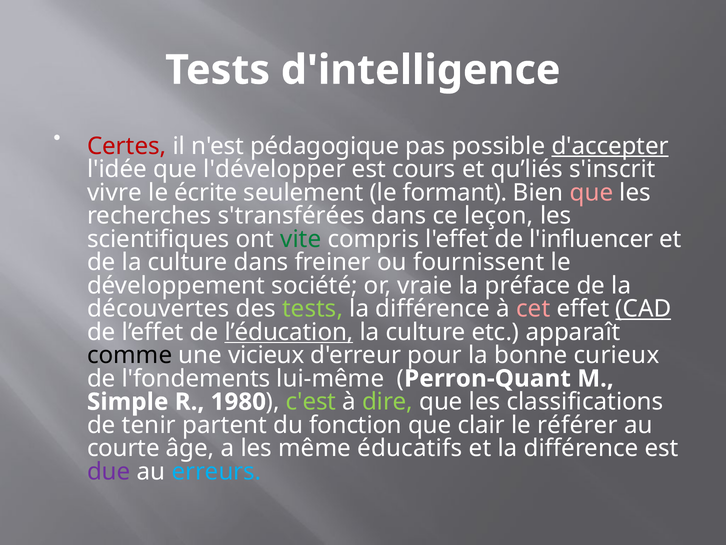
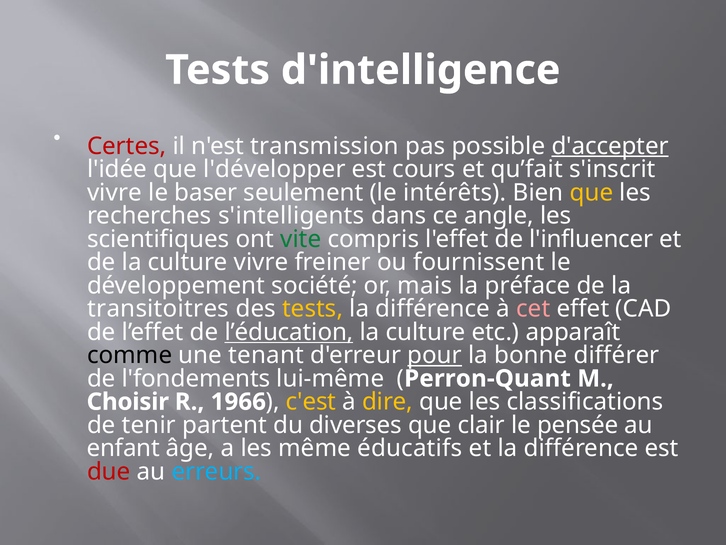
pédagogique: pédagogique -> transmission
qu’liés: qu’liés -> qu’fait
écrite: écrite -> baser
formant: formant -> intérêts
que at (591, 192) colour: pink -> yellow
s'transférées: s'transférées -> s'intelligents
leçon: leçon -> angle
culture dans: dans -> vivre
vraie: vraie -> mais
découvertes: découvertes -> transitoitres
tests at (313, 309) colour: light green -> yellow
CAD underline: present -> none
vicieux: vicieux -> tenant
pour underline: none -> present
curieux: curieux -> différer
Simple: Simple -> Choisir
1980: 1980 -> 1966
c'est colour: light green -> yellow
dire colour: light green -> yellow
fonction: fonction -> diverses
référer: référer -> pensée
courte: courte -> enfant
due colour: purple -> red
